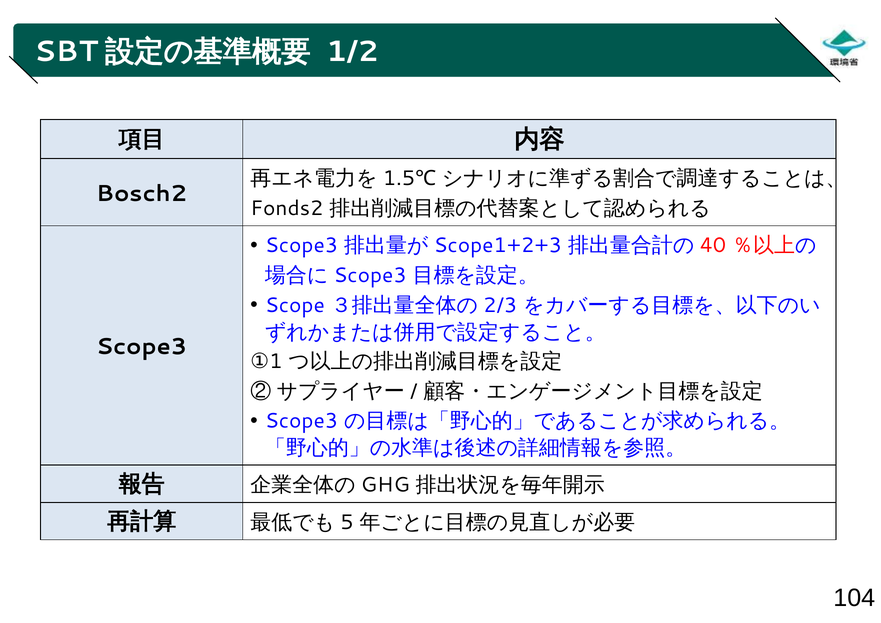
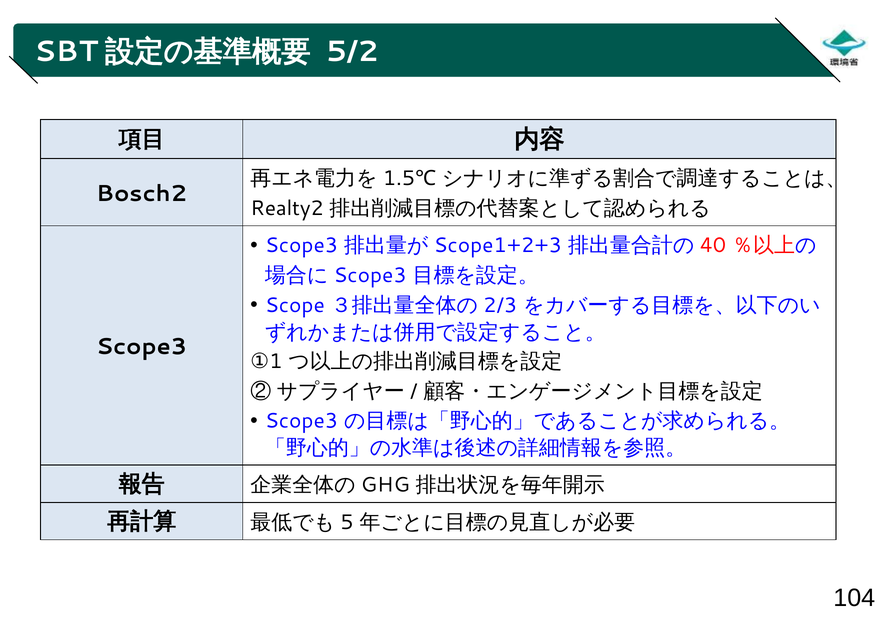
1/2: 1/2 -> 5/2
Fonds2: Fonds2 -> Realty2
